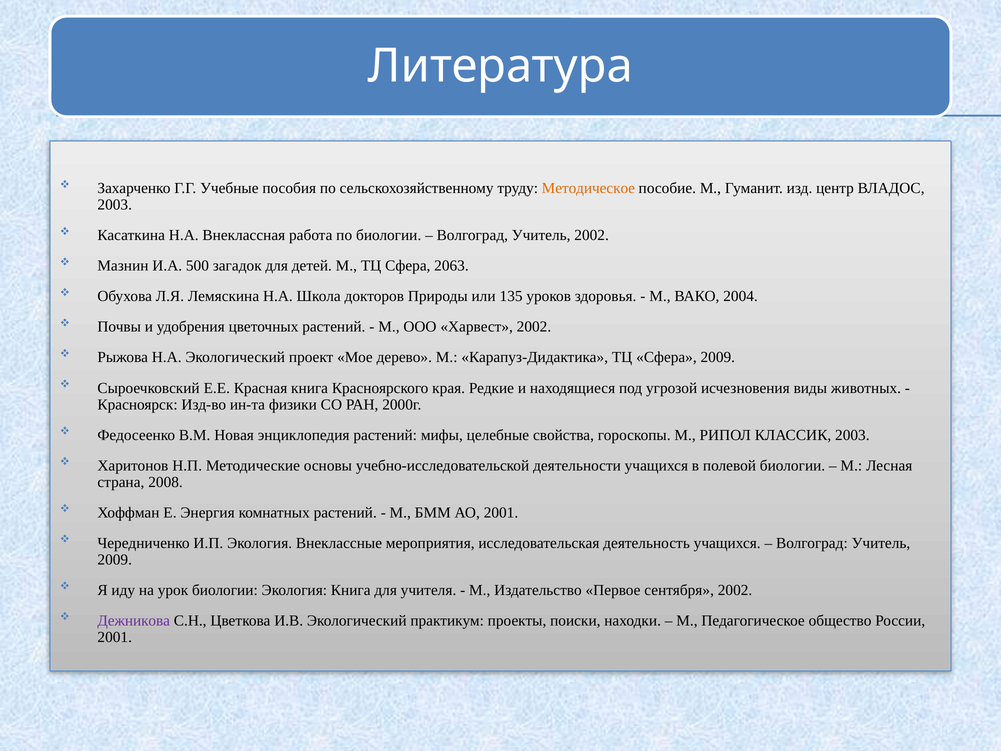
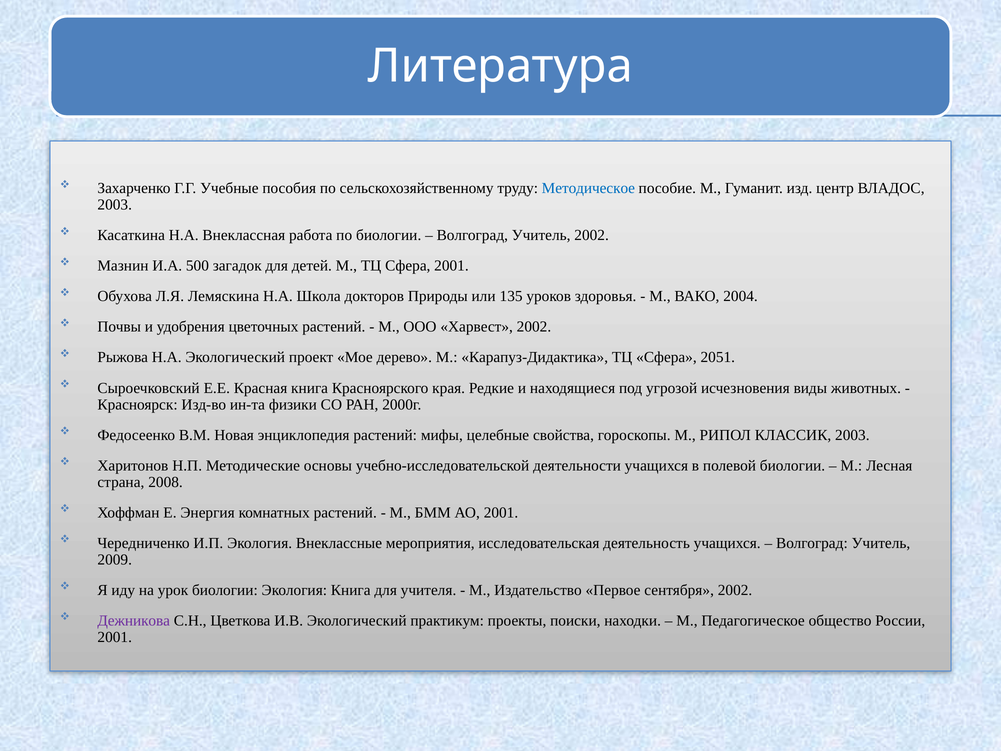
Методическое colour: orange -> blue
Сфера 2063: 2063 -> 2001
Сфера 2009: 2009 -> 2051
